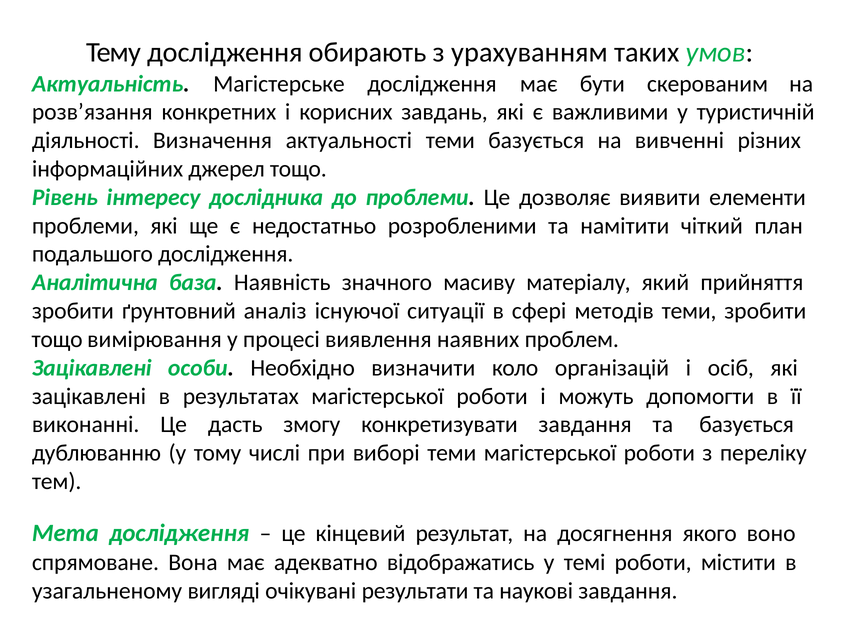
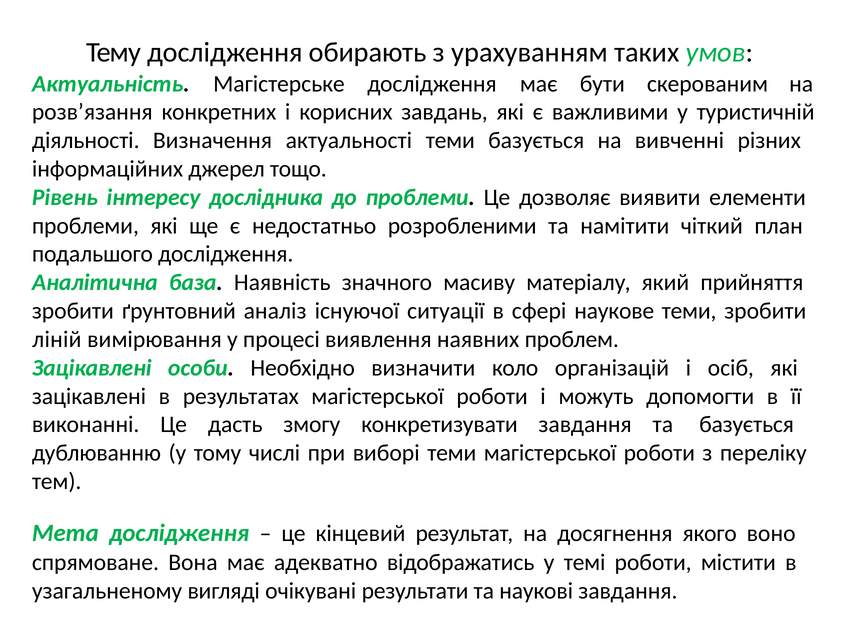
методів: методів -> наукове
тощо at (57, 339): тощо -> ліній
